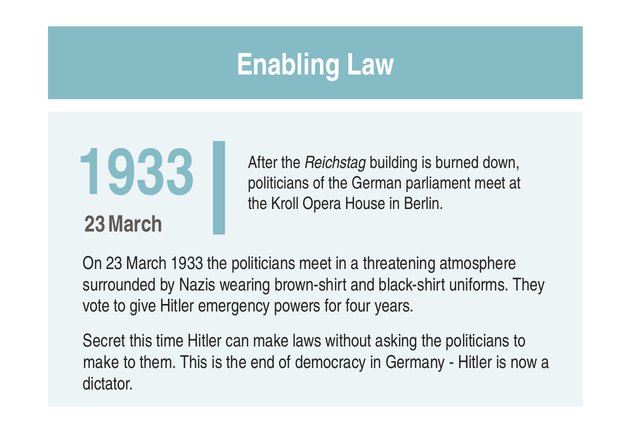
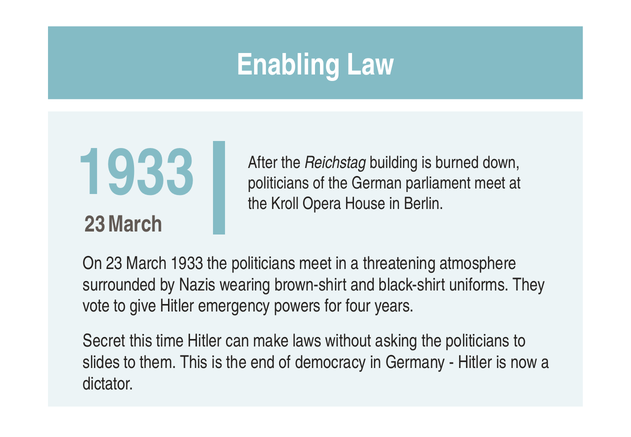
make at (101, 362): make -> slides
